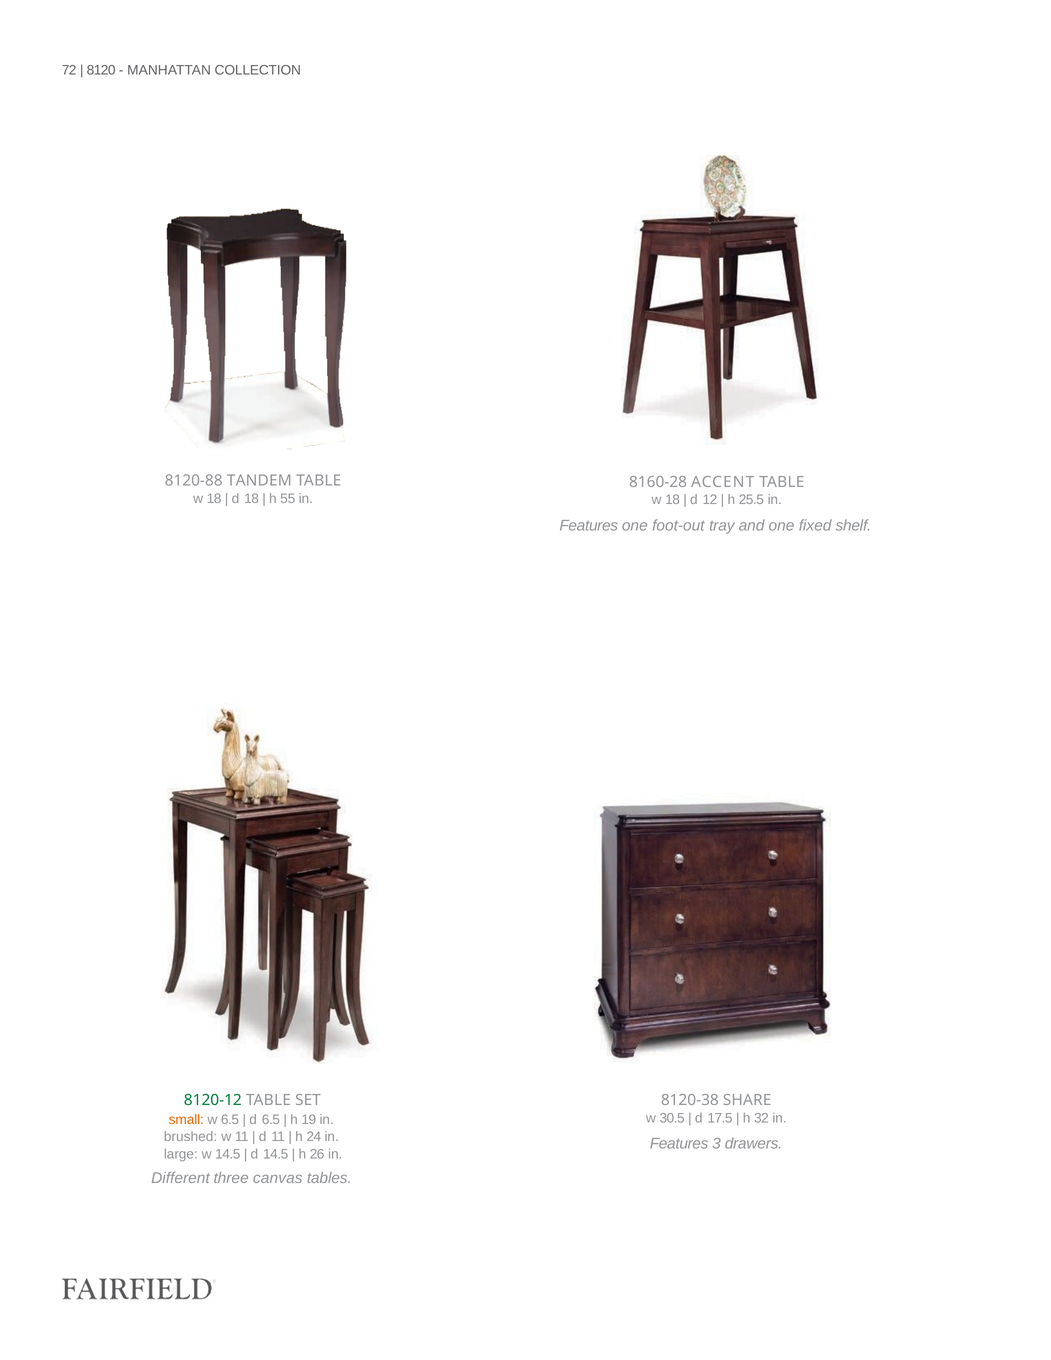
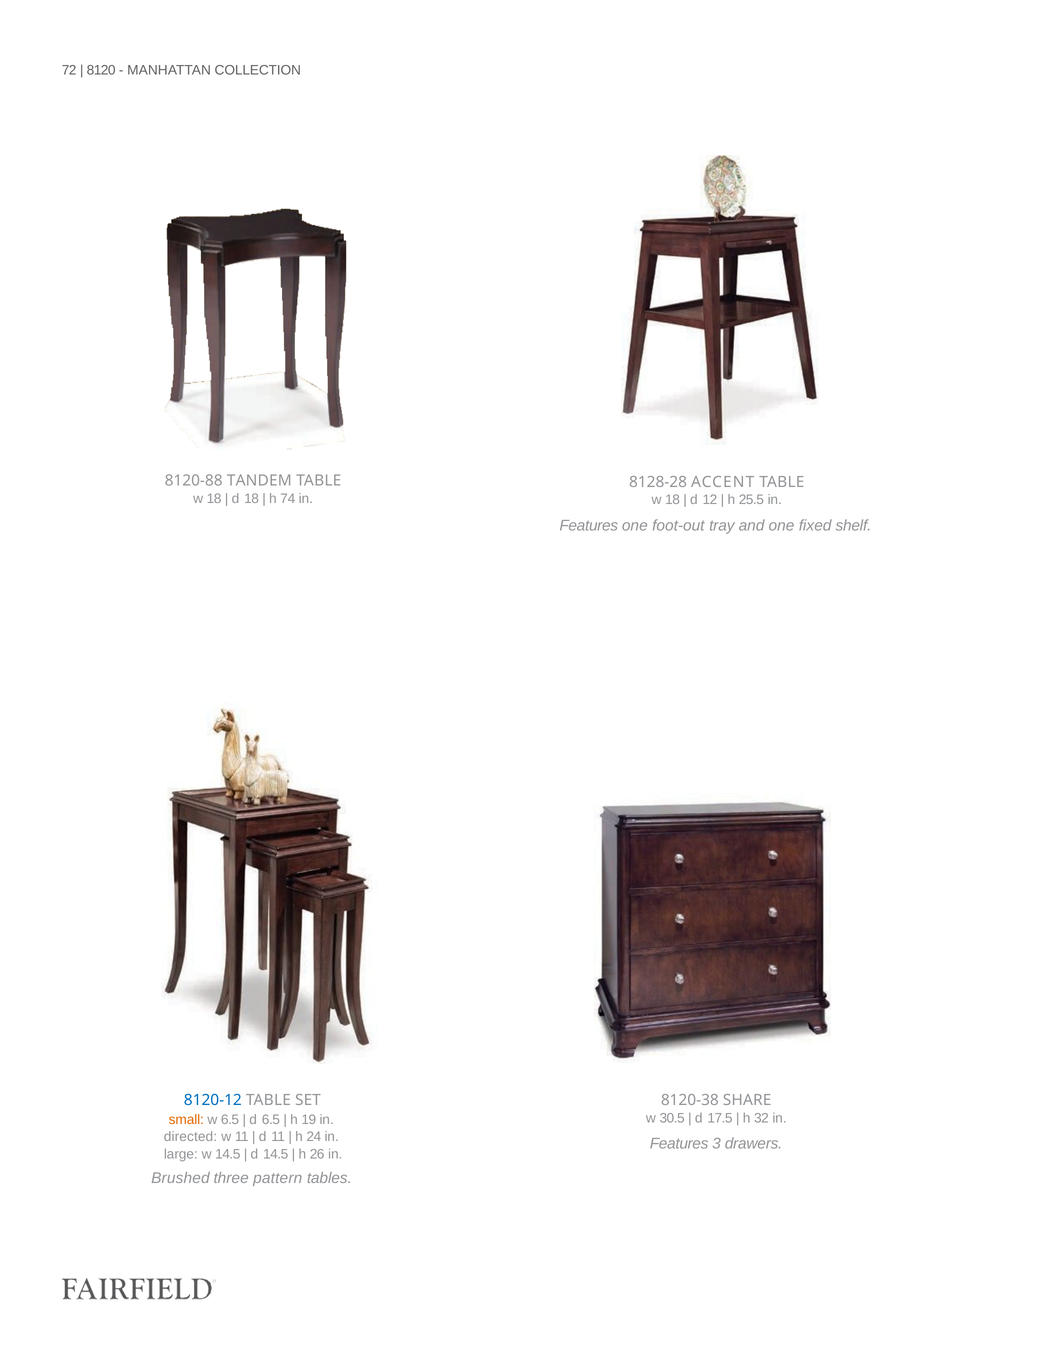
8160-28: 8160-28 -> 8128-28
55: 55 -> 74
8120-12 colour: green -> blue
brushed: brushed -> directed
Different: Different -> Brushed
canvas: canvas -> pattern
